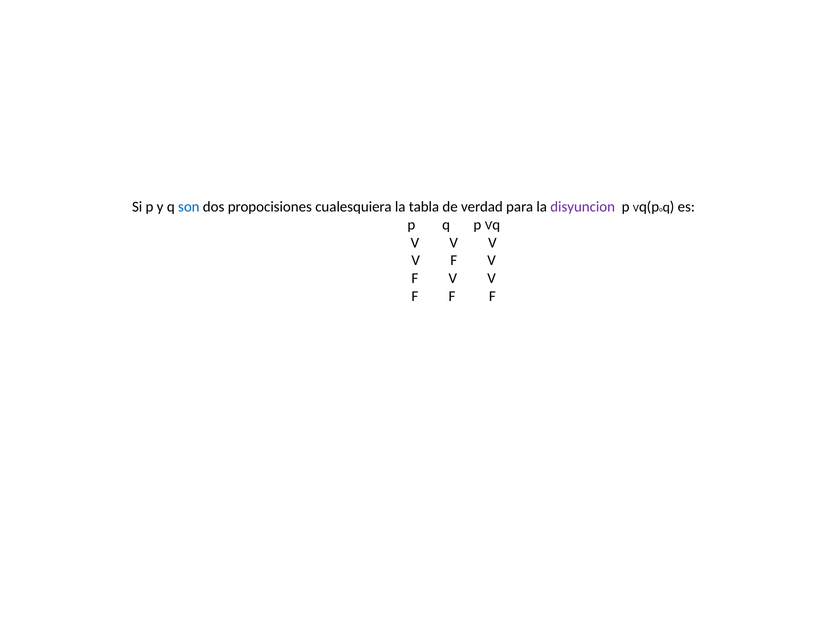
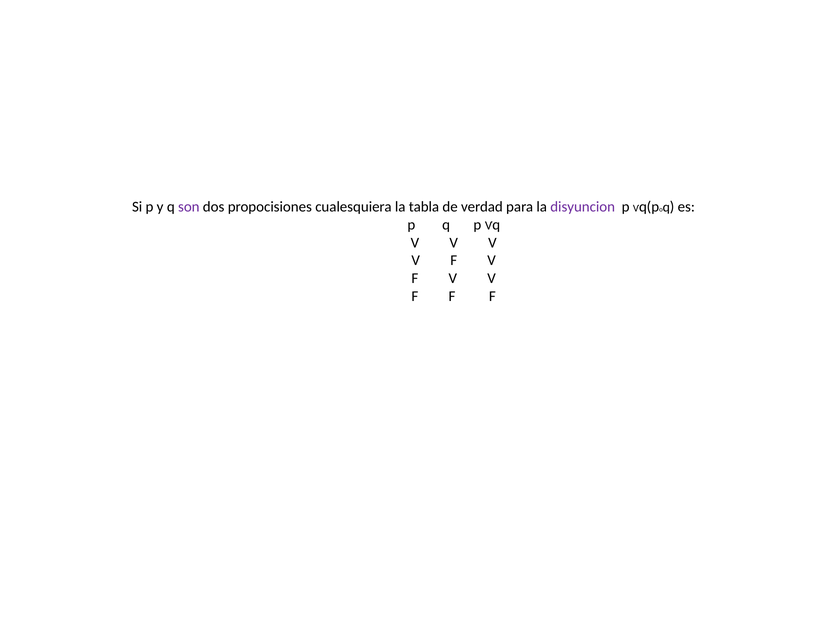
son colour: blue -> purple
